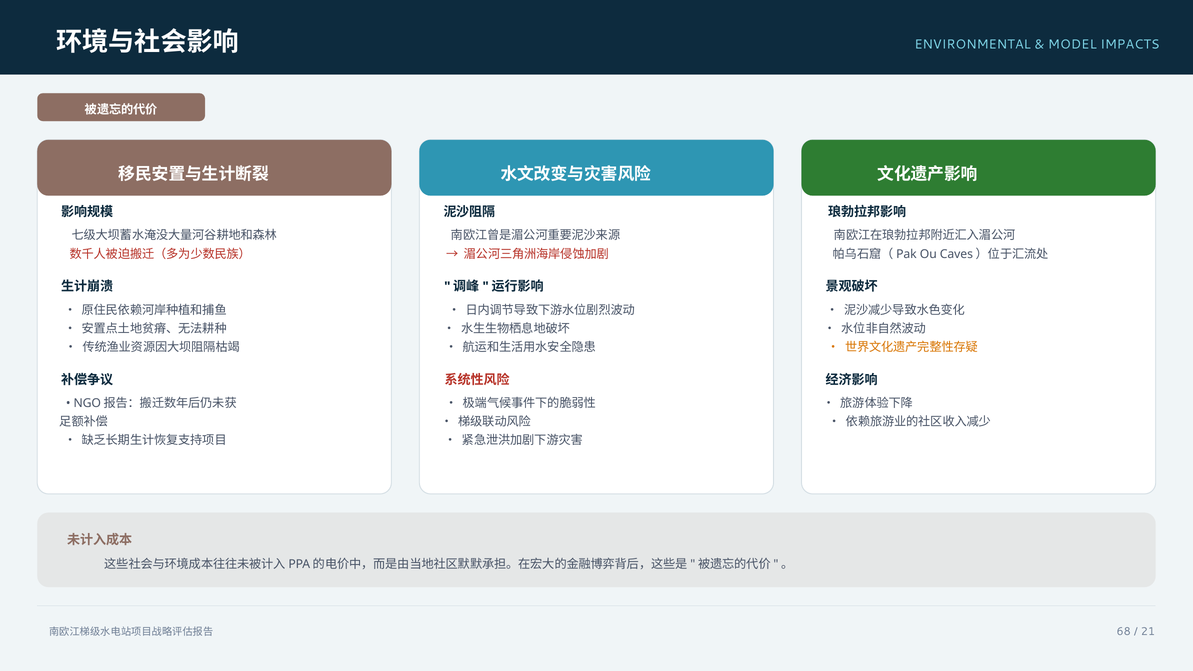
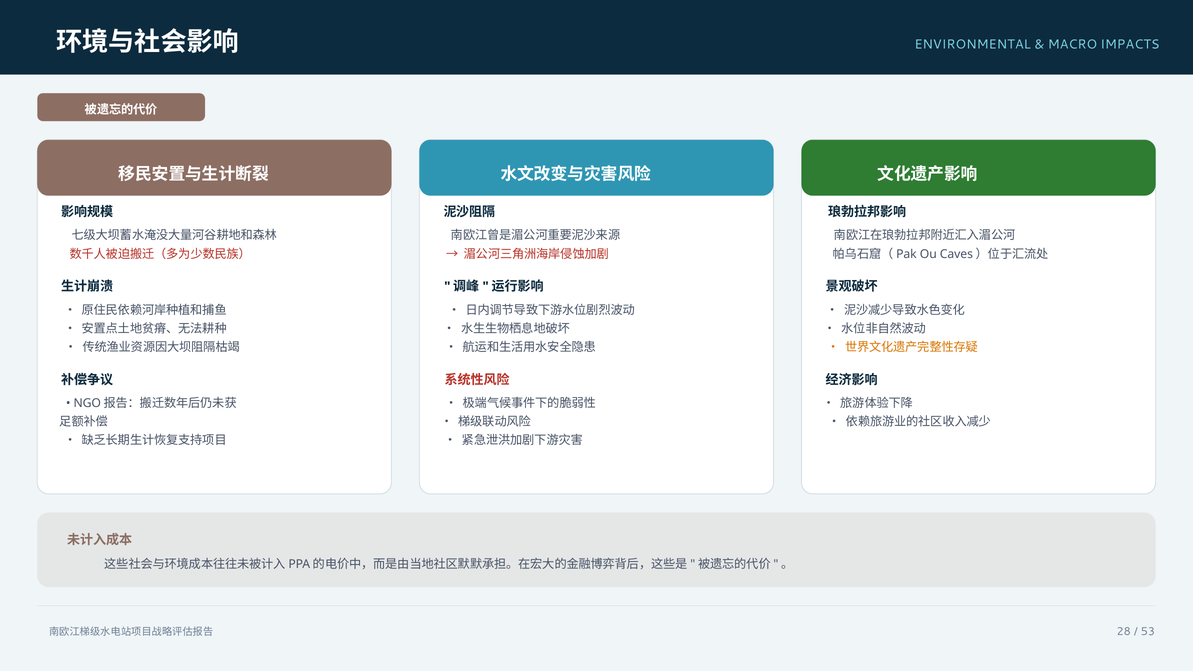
MODEL: MODEL -> MACRO
68: 68 -> 28
21: 21 -> 53
